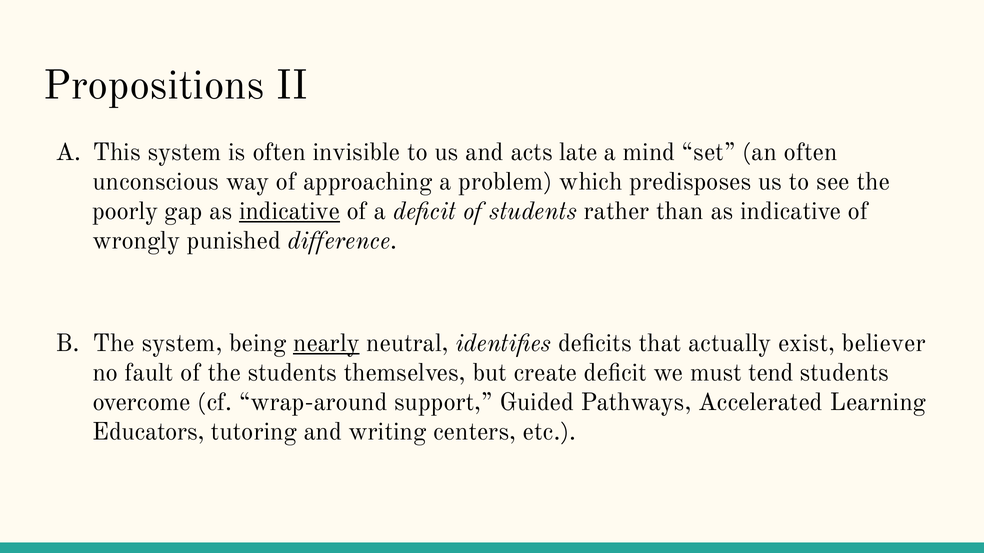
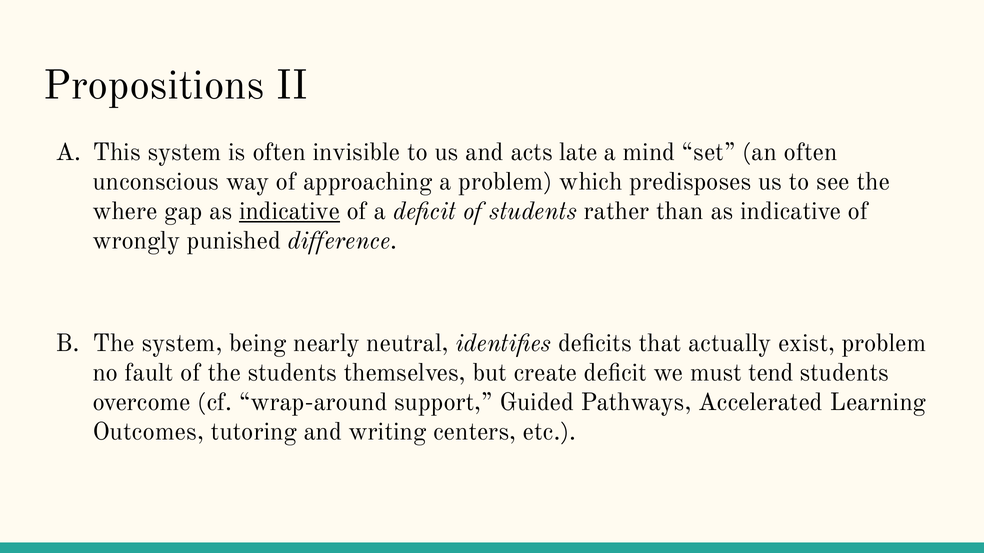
poorly: poorly -> where
nearly underline: present -> none
exist believer: believer -> problem
Educators: Educators -> Outcomes
